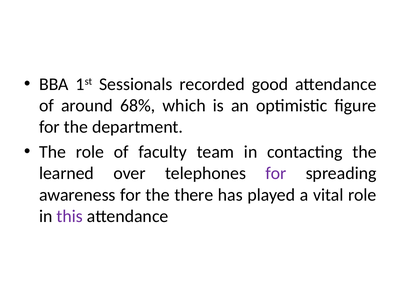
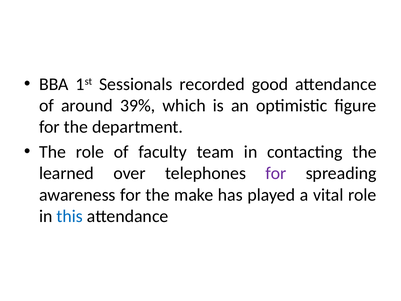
68%: 68% -> 39%
there: there -> make
this colour: purple -> blue
